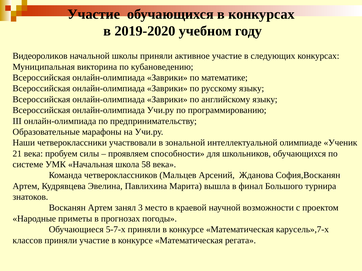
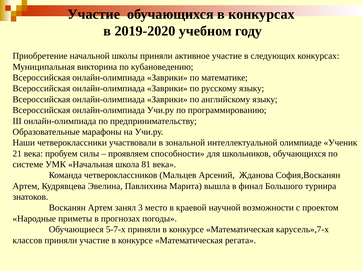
Видеороликов: Видеороликов -> Приобретение
58: 58 -> 81
